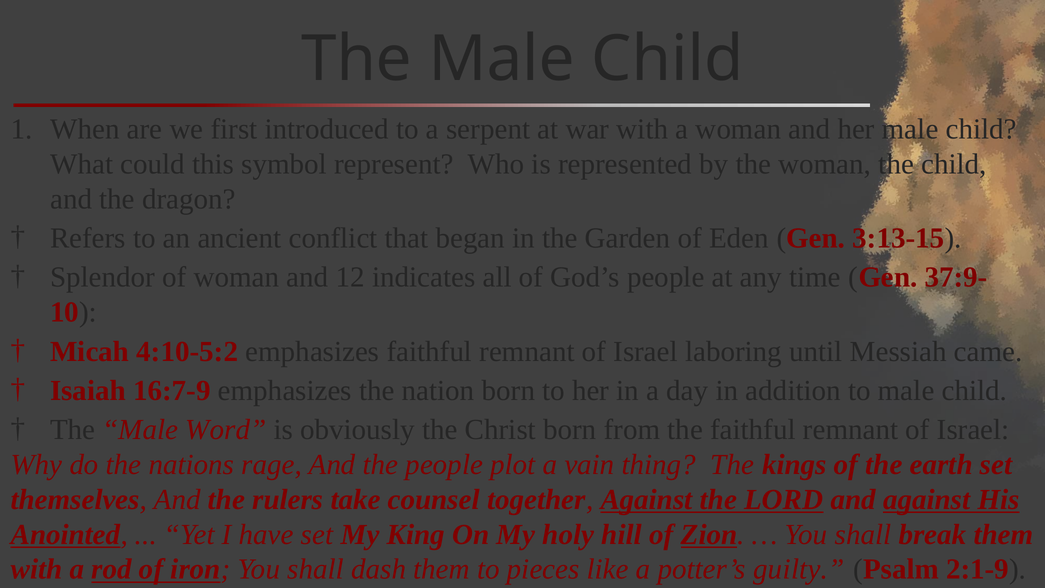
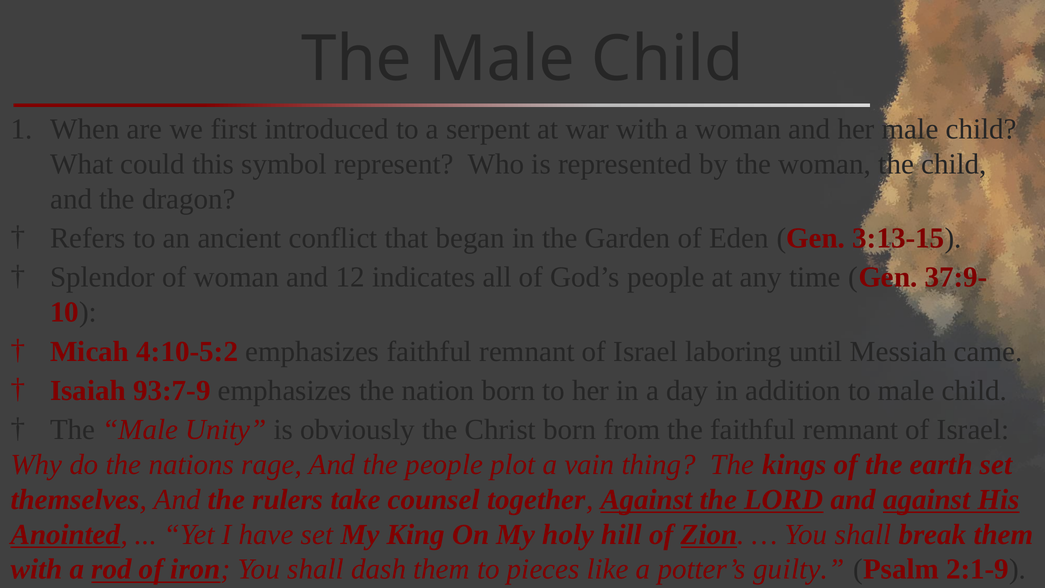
16:7-9: 16:7-9 -> 93:7-9
Word: Word -> Unity
